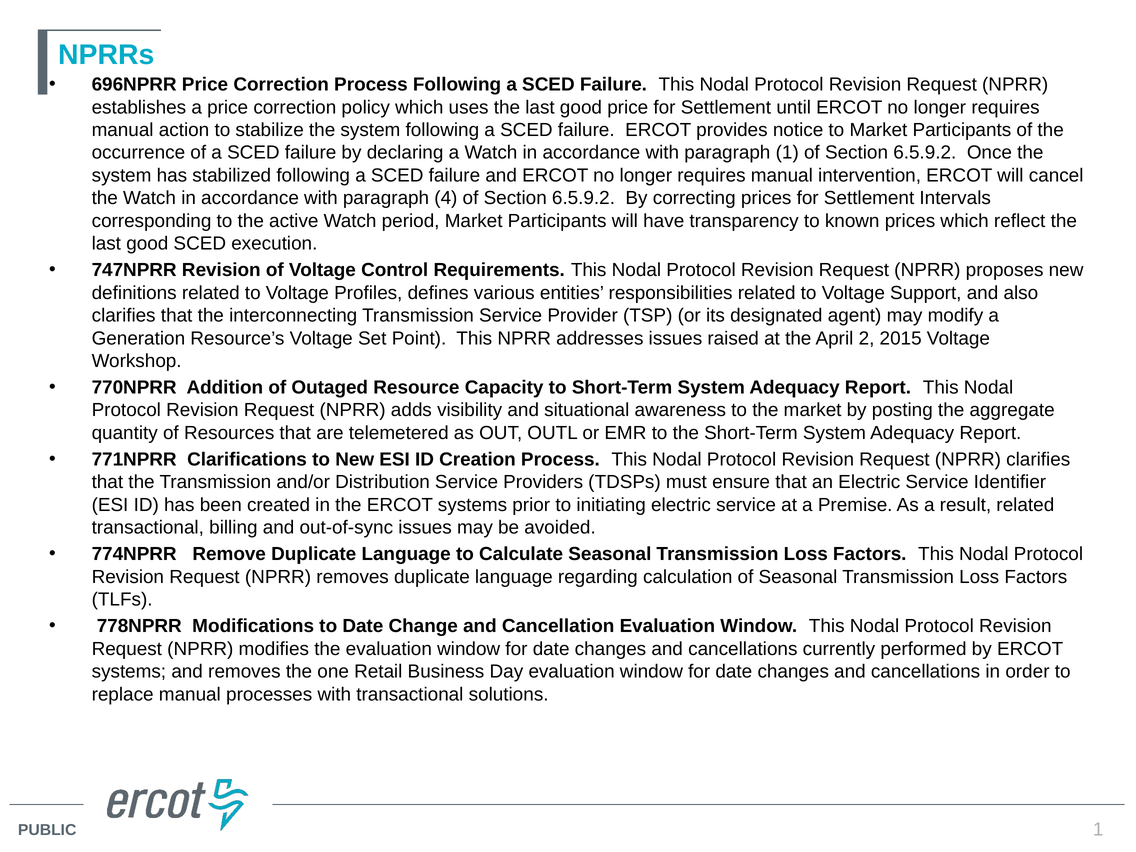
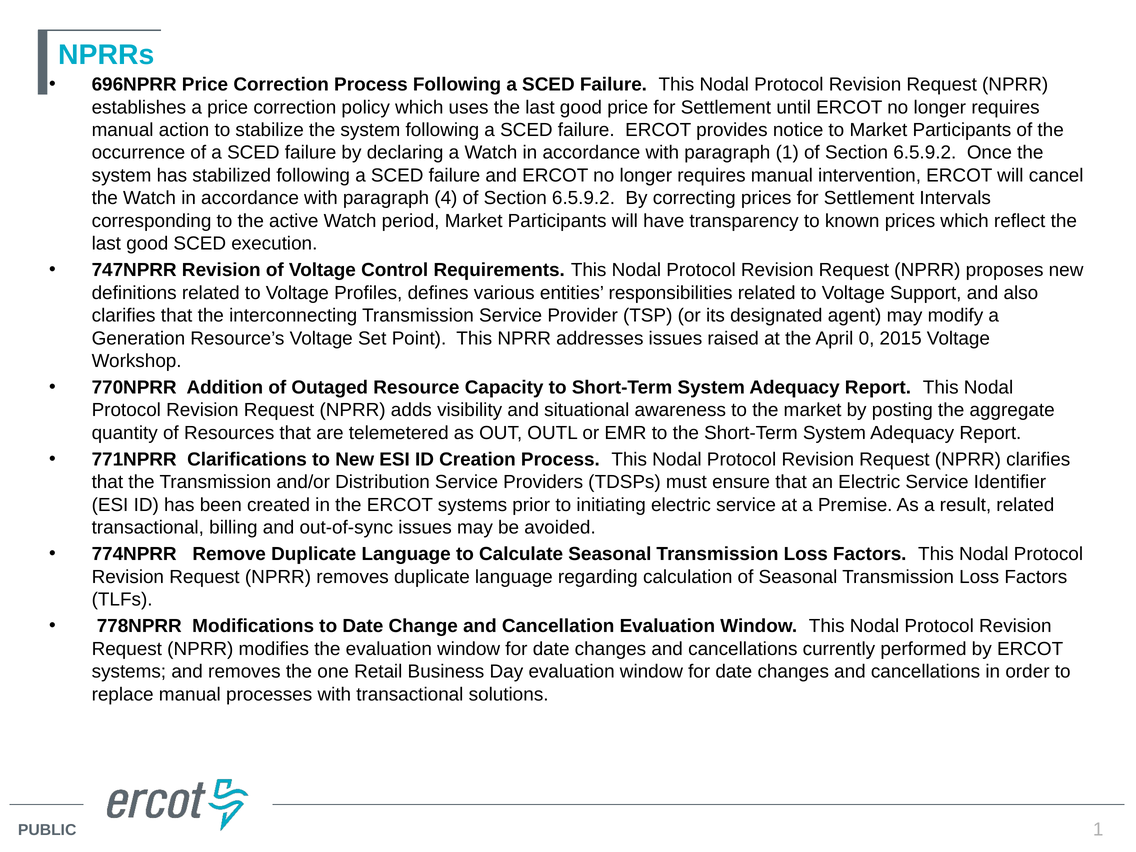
2: 2 -> 0
